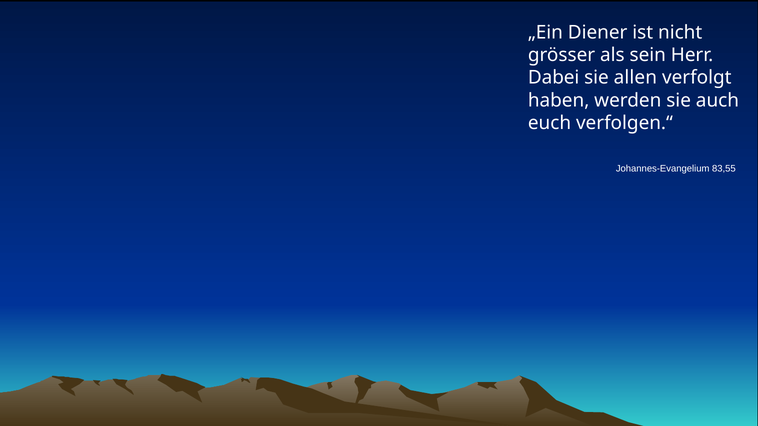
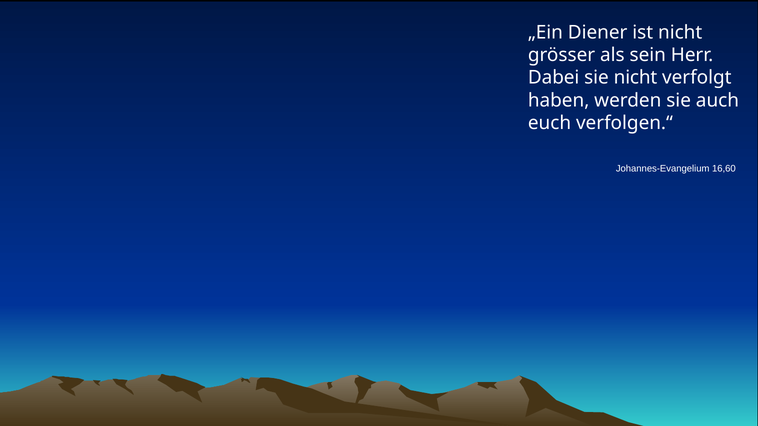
sie allen: allen -> nicht
83,55: 83,55 -> 16,60
